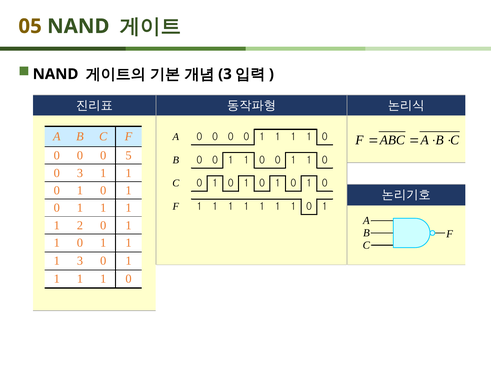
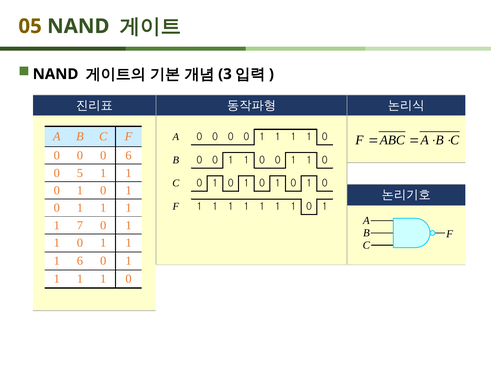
0 5: 5 -> 6
0 3: 3 -> 5
2: 2 -> 7
1 3: 3 -> 6
